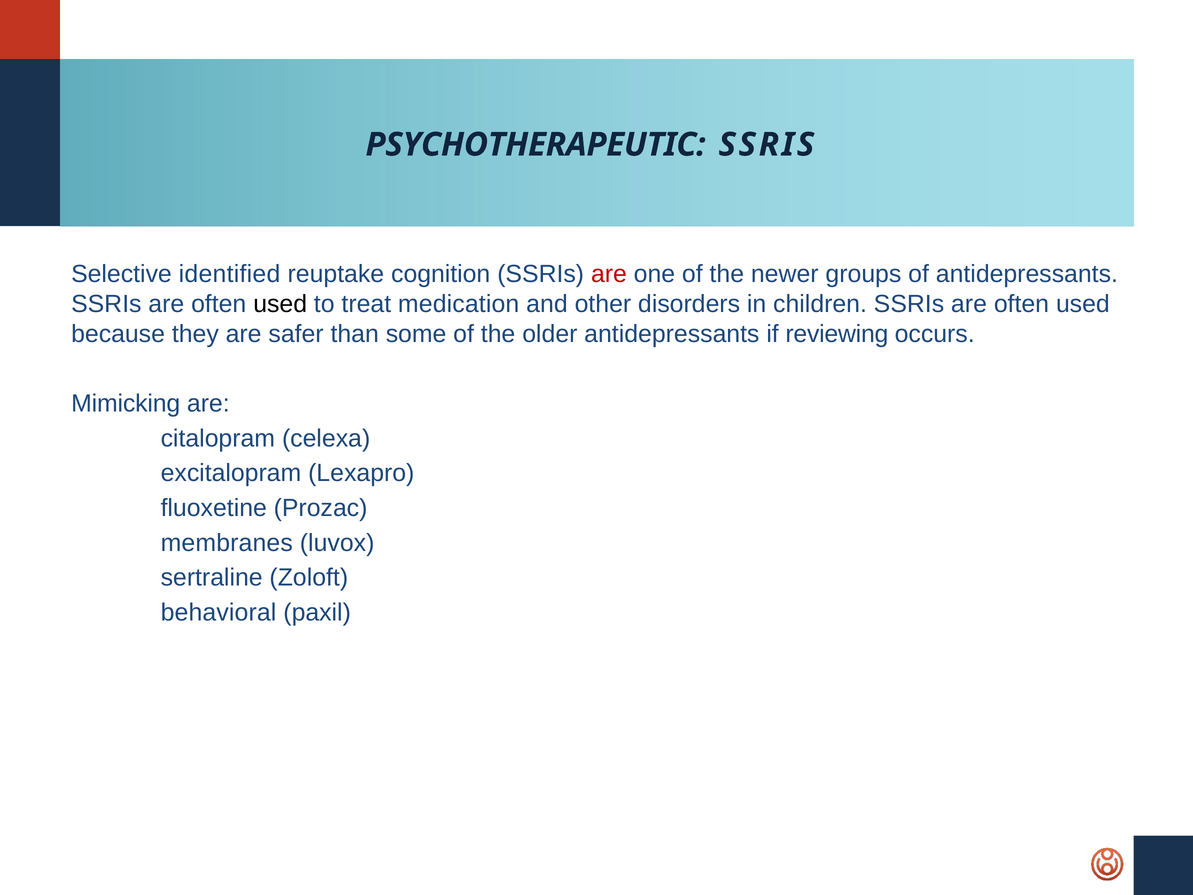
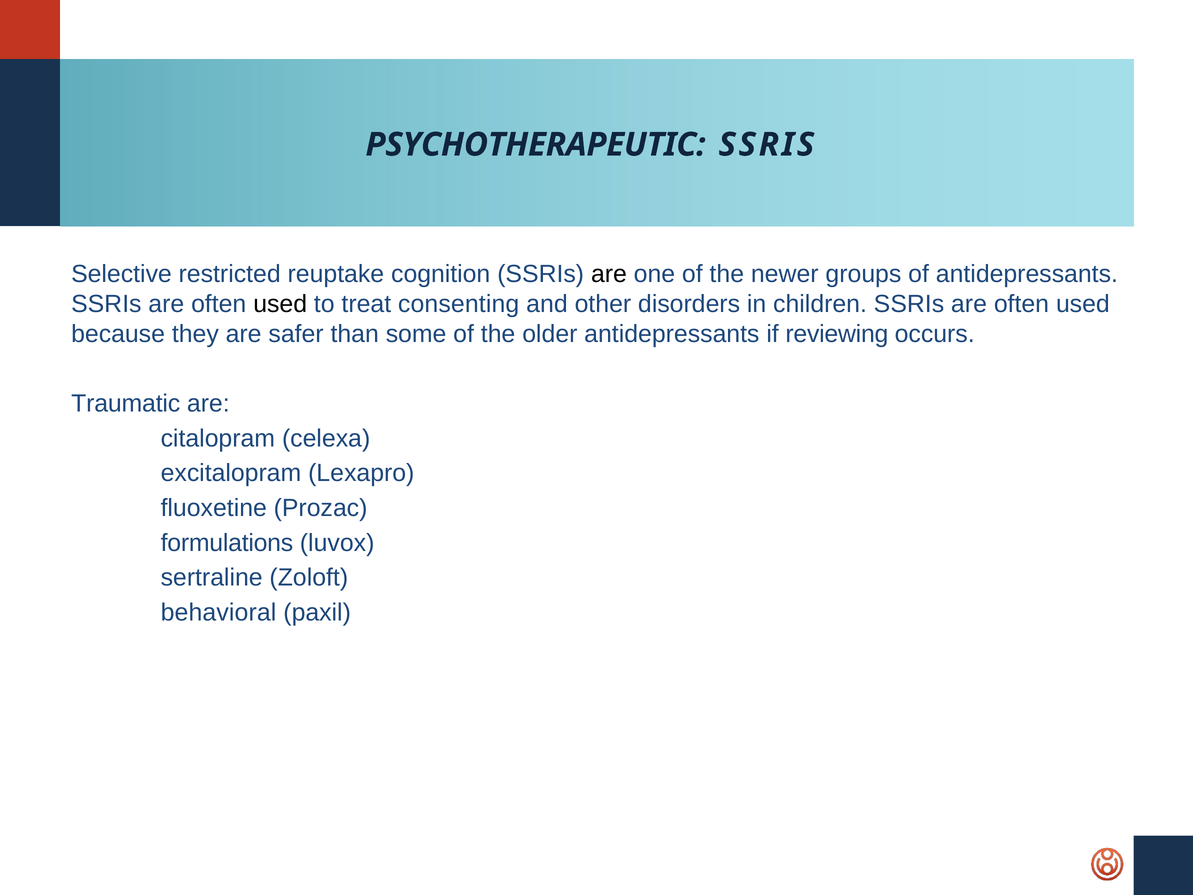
identified: identified -> restricted
are at (609, 274) colour: red -> black
medication: medication -> consenting
Mimicking: Mimicking -> Traumatic
membranes: membranes -> formulations
